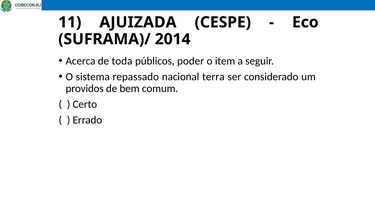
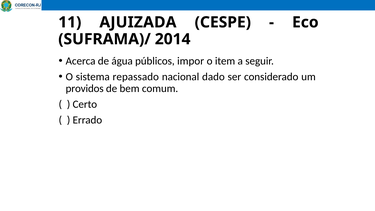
toda: toda -> água
poder: poder -> impor
terra: terra -> dado
